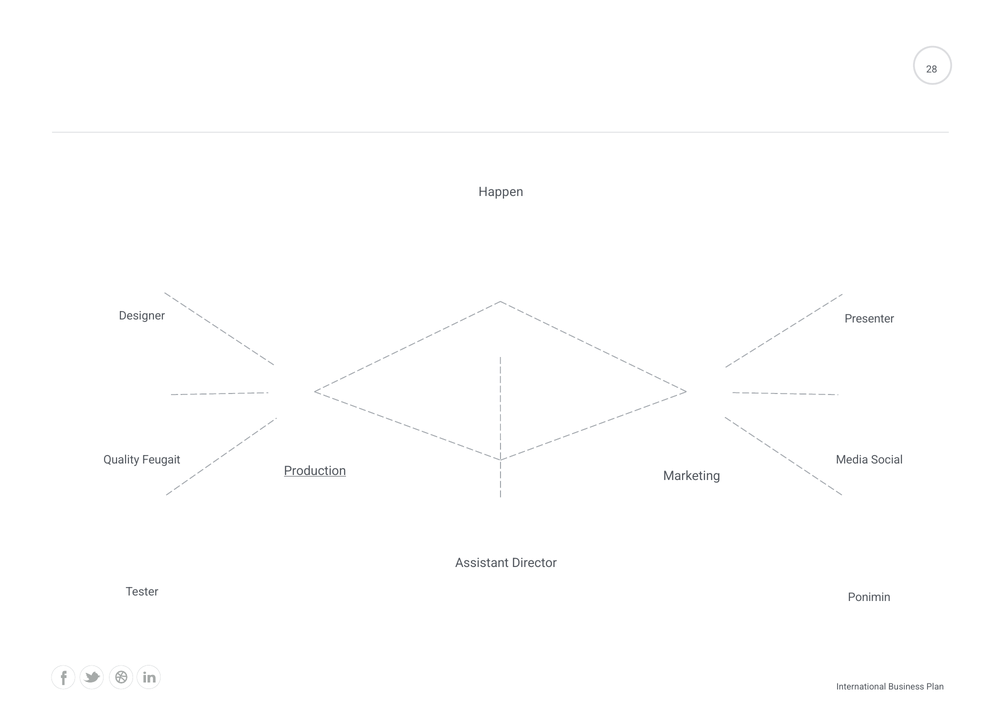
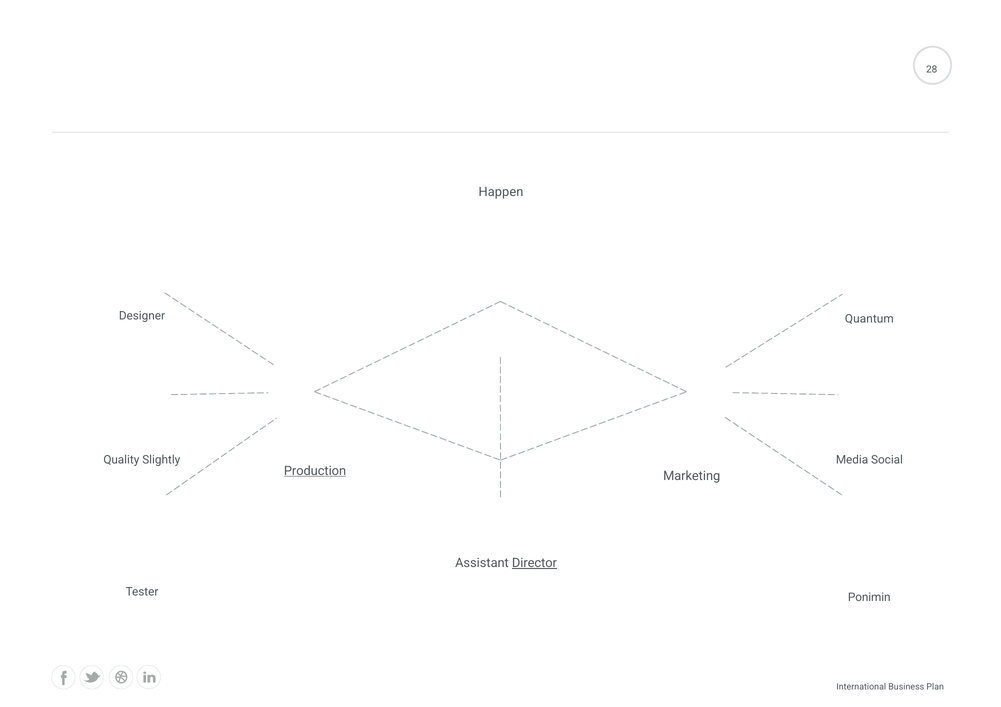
Presenter: Presenter -> Quantum
Feugait: Feugait -> Slightly
Director underline: none -> present
